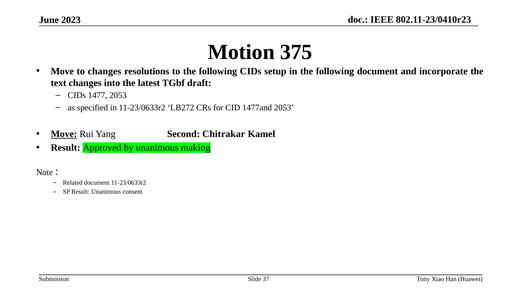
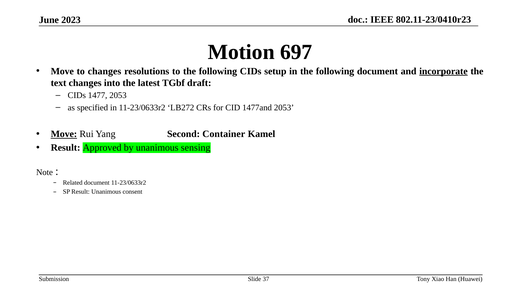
375: 375 -> 697
incorporate underline: none -> present
Chitrakar: Chitrakar -> Container
making: making -> sensing
